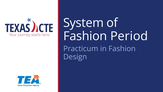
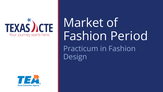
System: System -> Market
